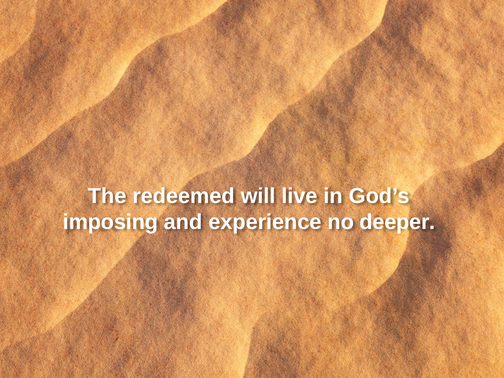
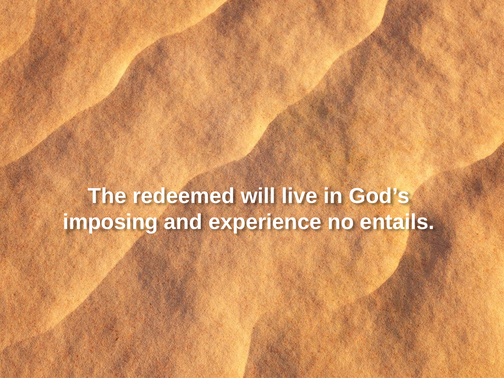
deeper: deeper -> entails
